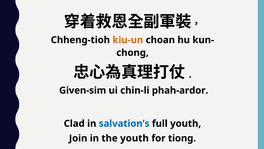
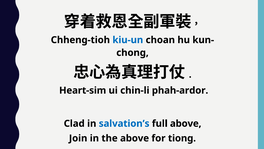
kiu-un colour: orange -> blue
Given-sim: Given-sim -> Heart-sim
full youth: youth -> above
the youth: youth -> above
